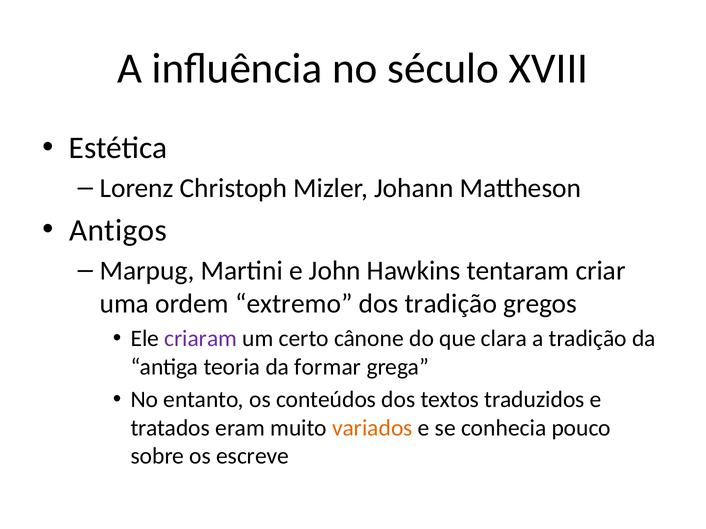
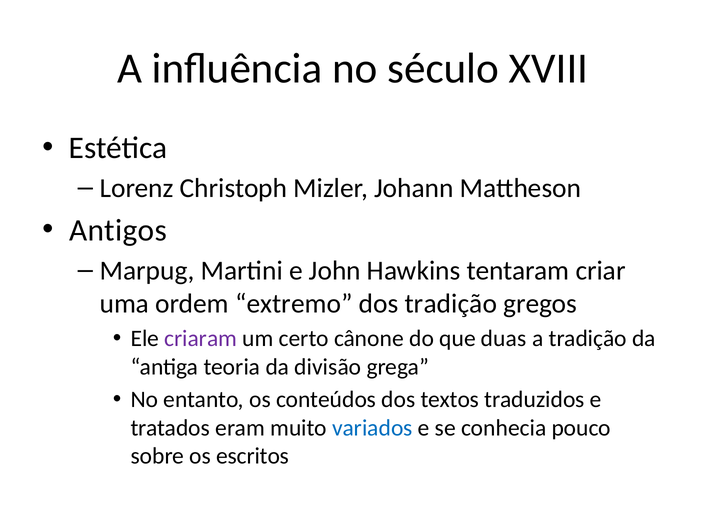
clara: clara -> duas
formar: formar -> divisão
variados colour: orange -> blue
escreve: escreve -> escritos
